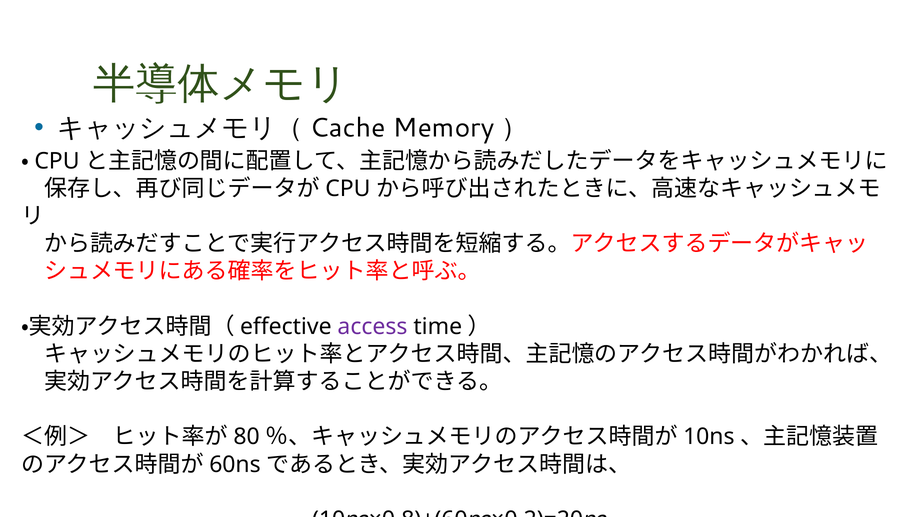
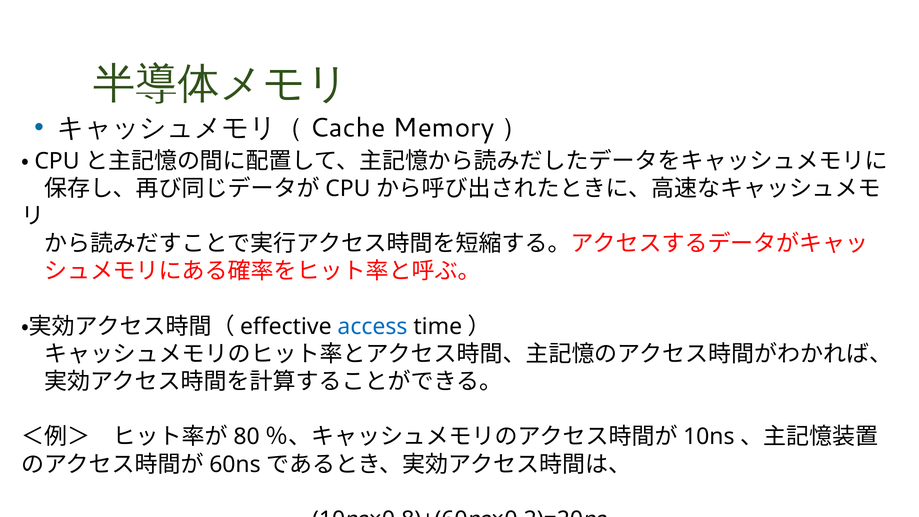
access colour: purple -> blue
